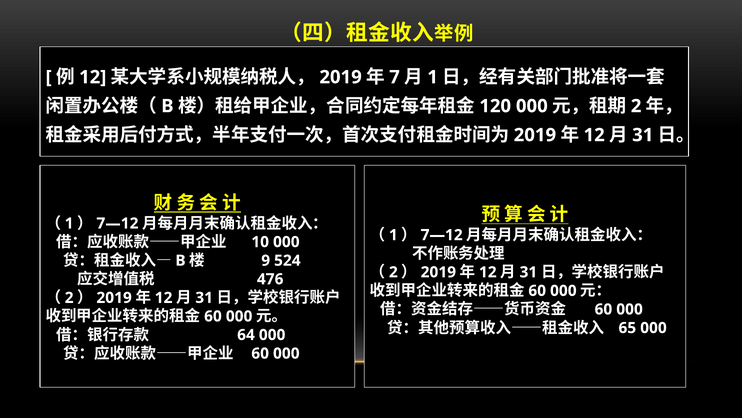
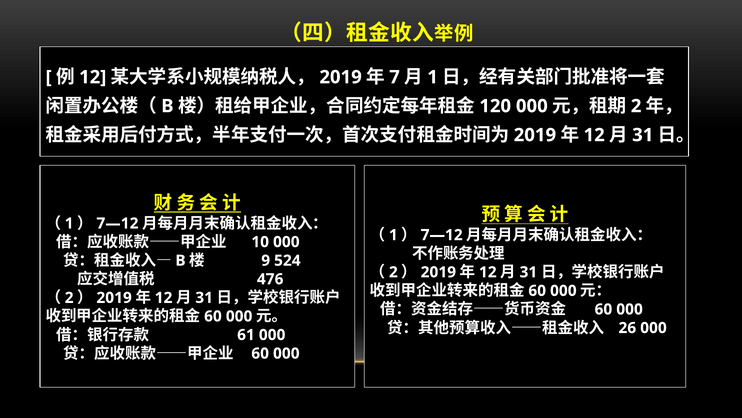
65: 65 -> 26
64: 64 -> 61
